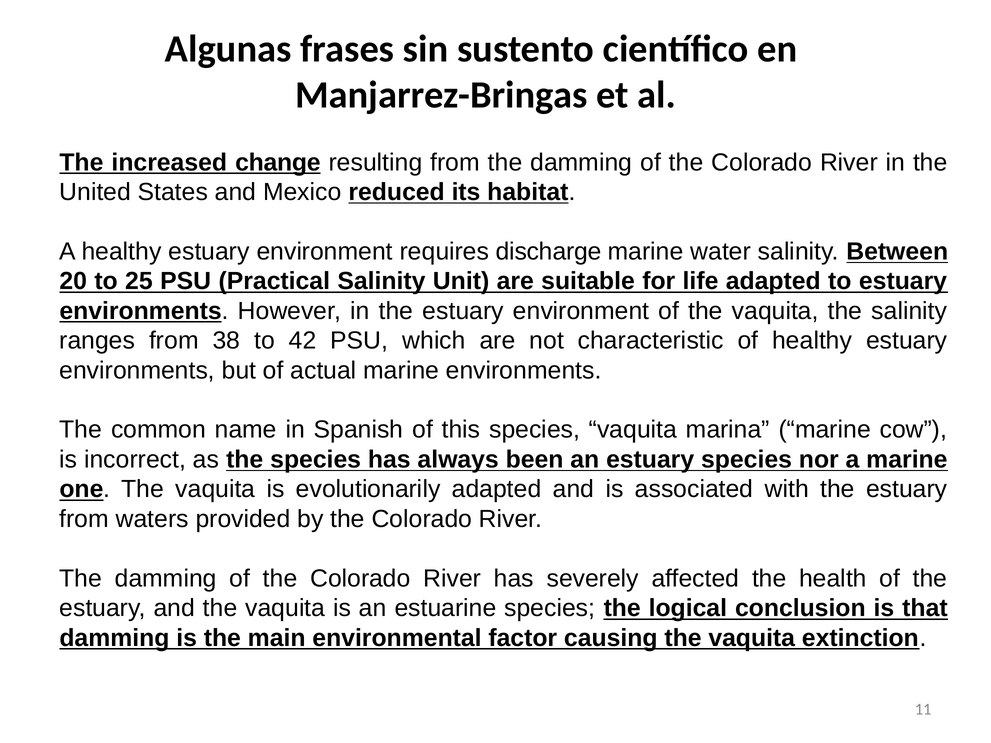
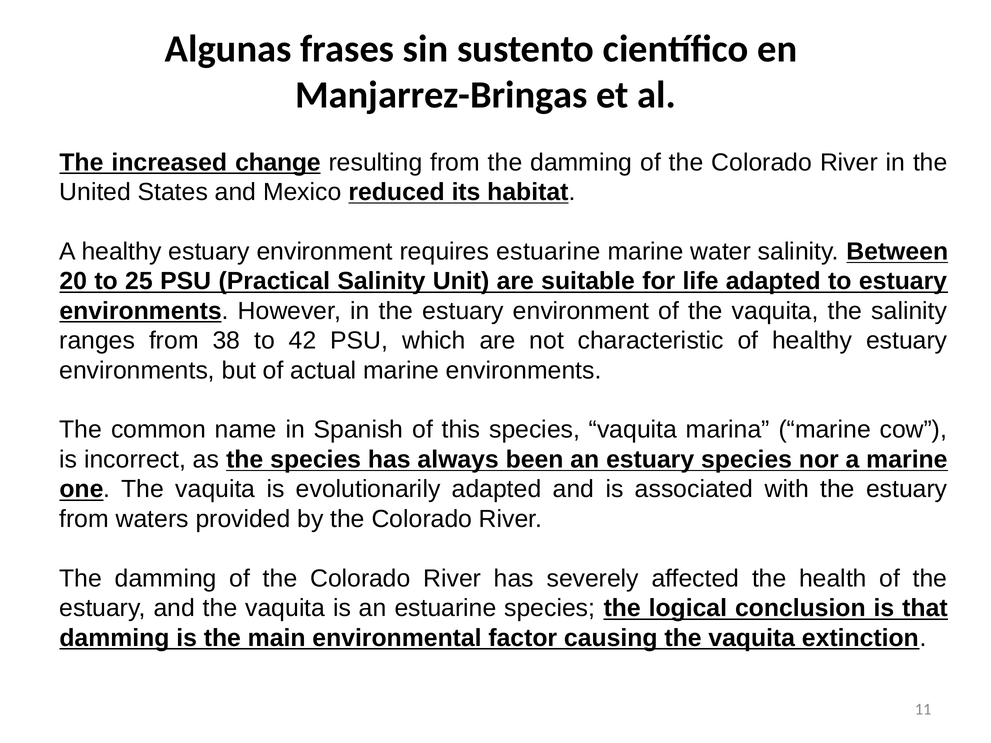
requires discharge: discharge -> estuarine
